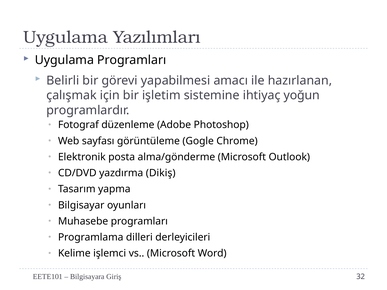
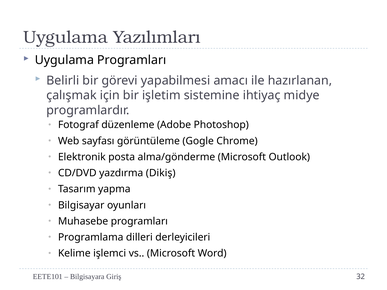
yoğun: yoğun -> midye
